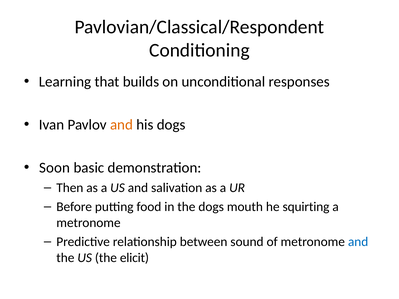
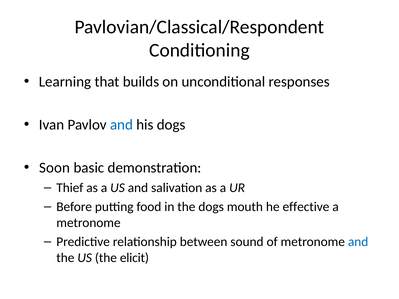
and at (122, 125) colour: orange -> blue
Then: Then -> Thief
squirting: squirting -> effective
